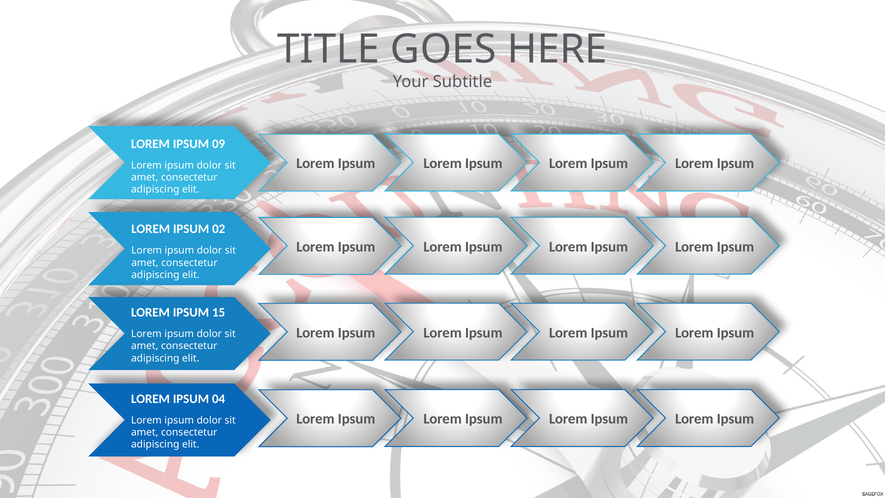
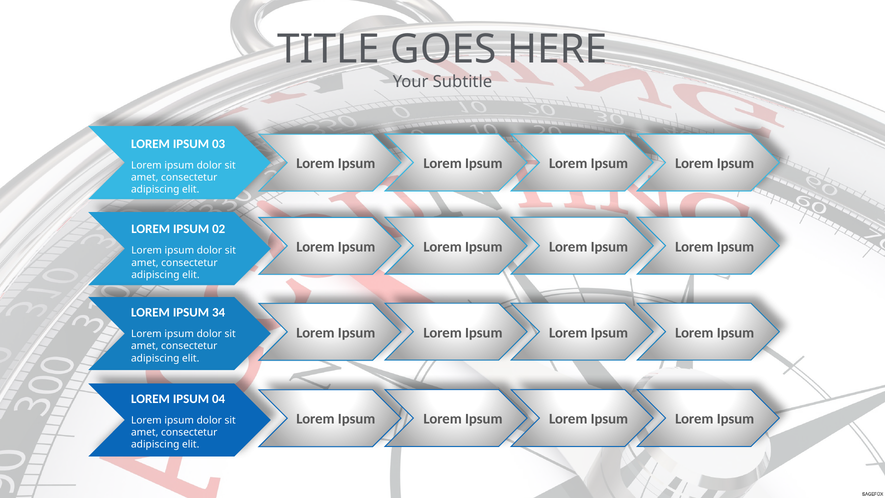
09: 09 -> 03
15: 15 -> 34
